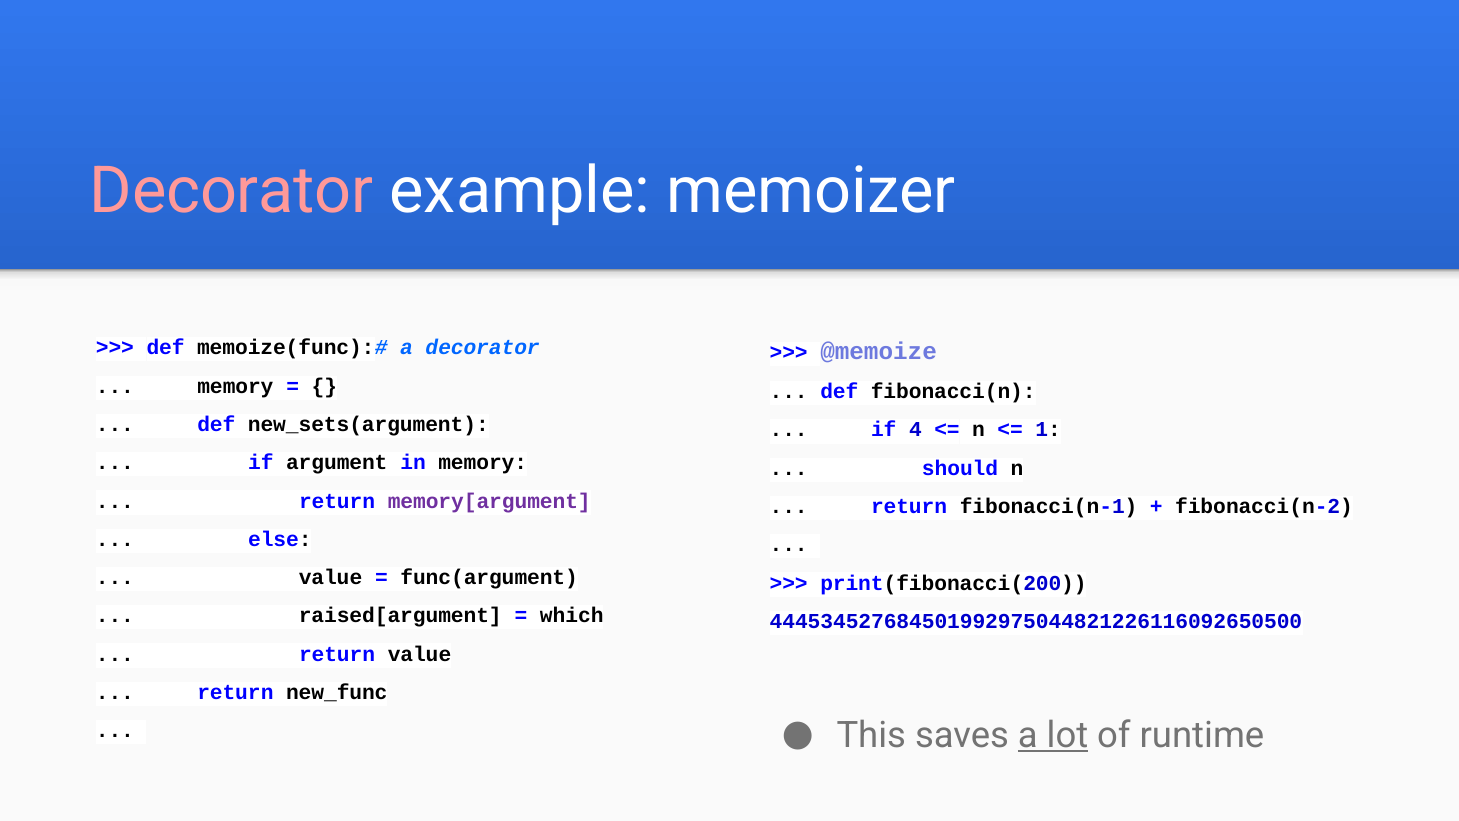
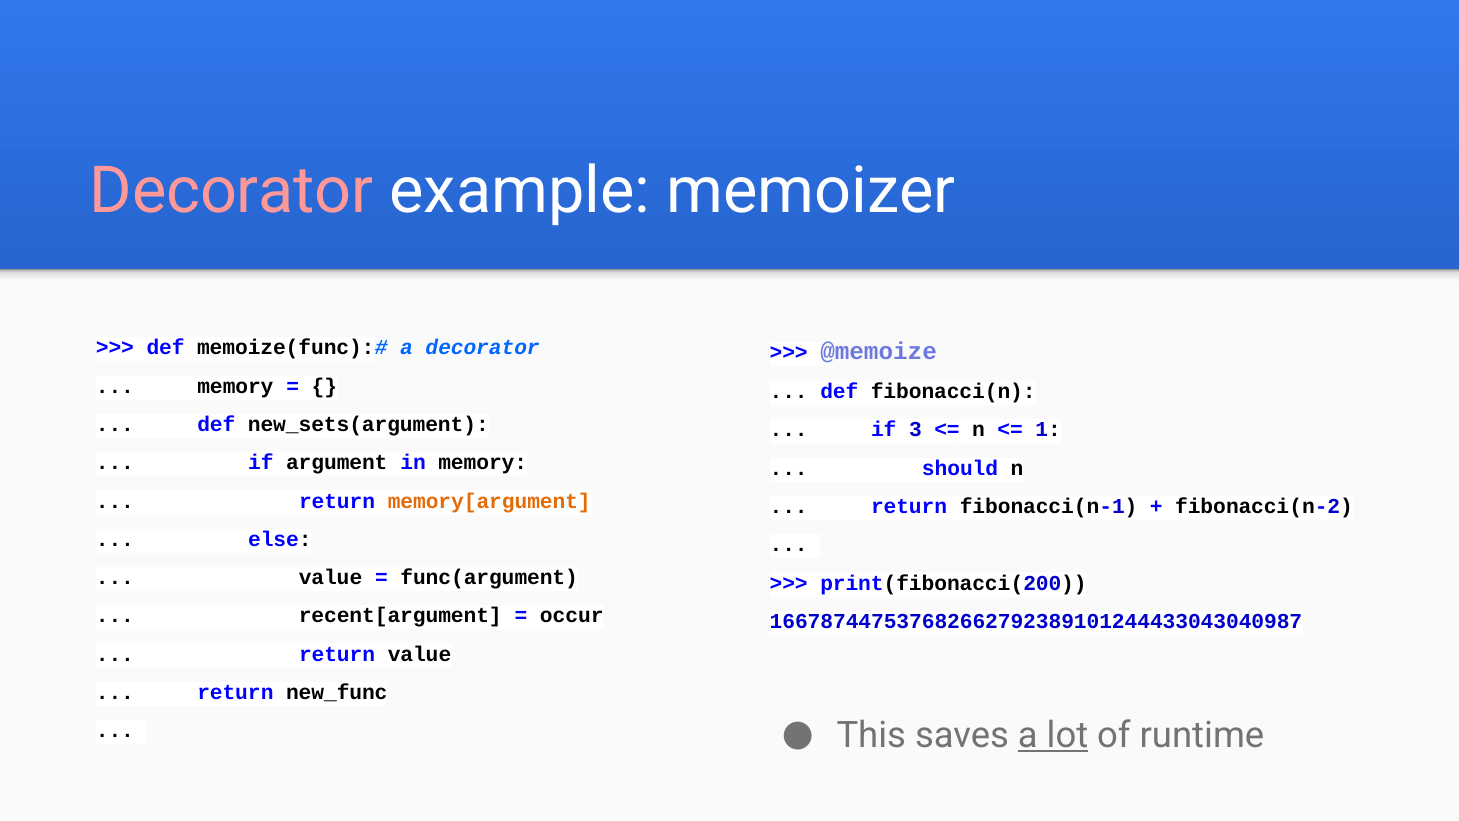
4: 4 -> 3
memory[argument colour: purple -> orange
raised[argument: raised[argument -> recent[argument
which: which -> occur
444534527684501992975044821226116092650500: 444534527684501992975044821226116092650500 -> 166787447537682662792389101244433043040987
